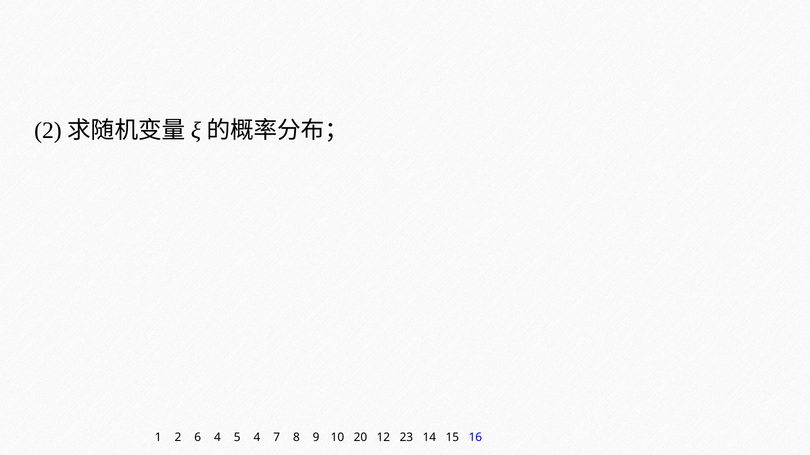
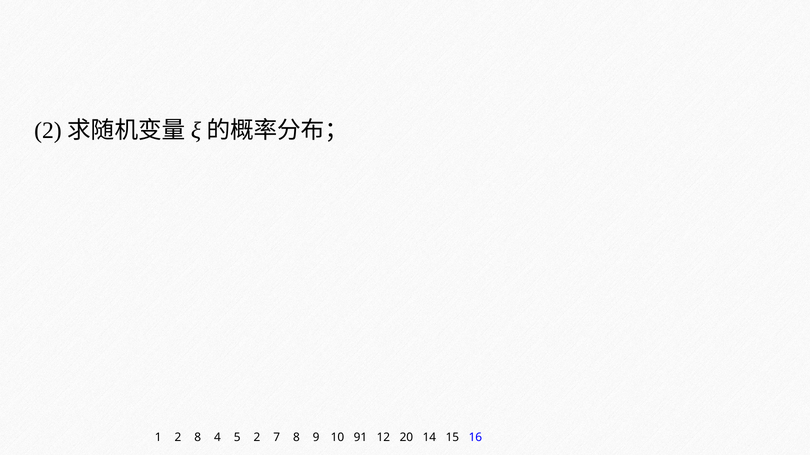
2 6: 6 -> 8
5 4: 4 -> 2
20: 20 -> 91
23: 23 -> 20
